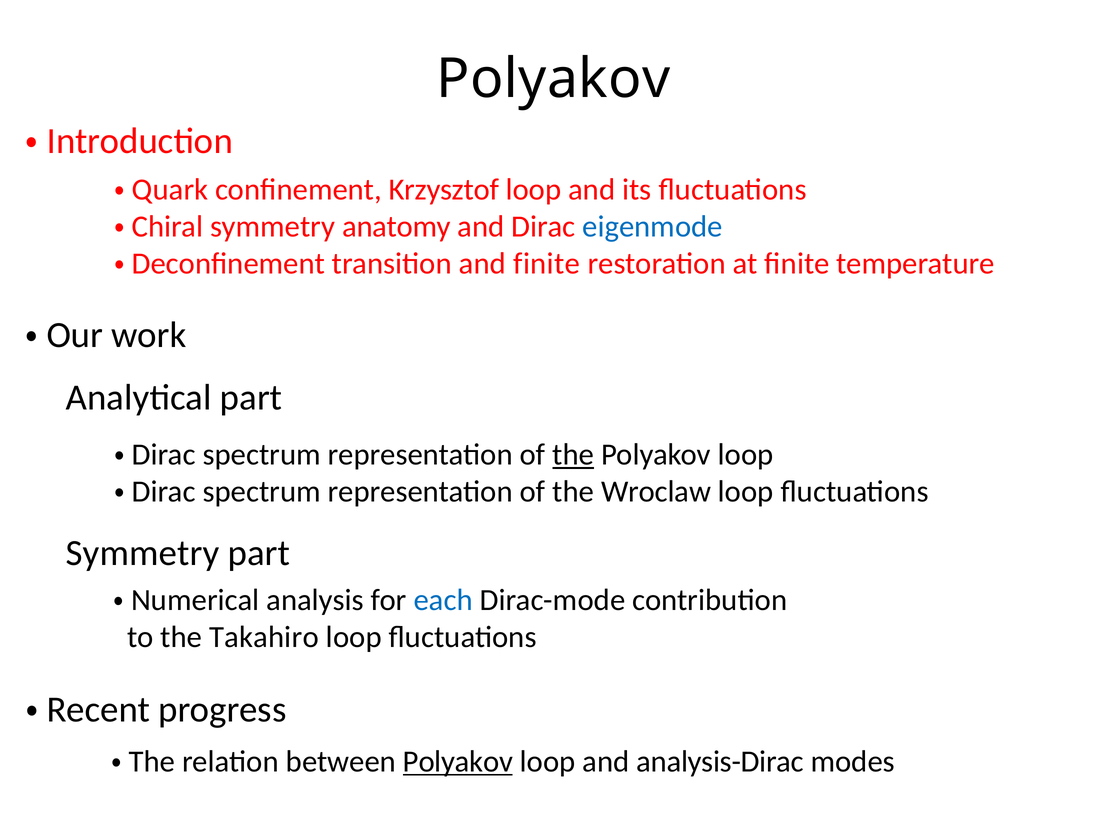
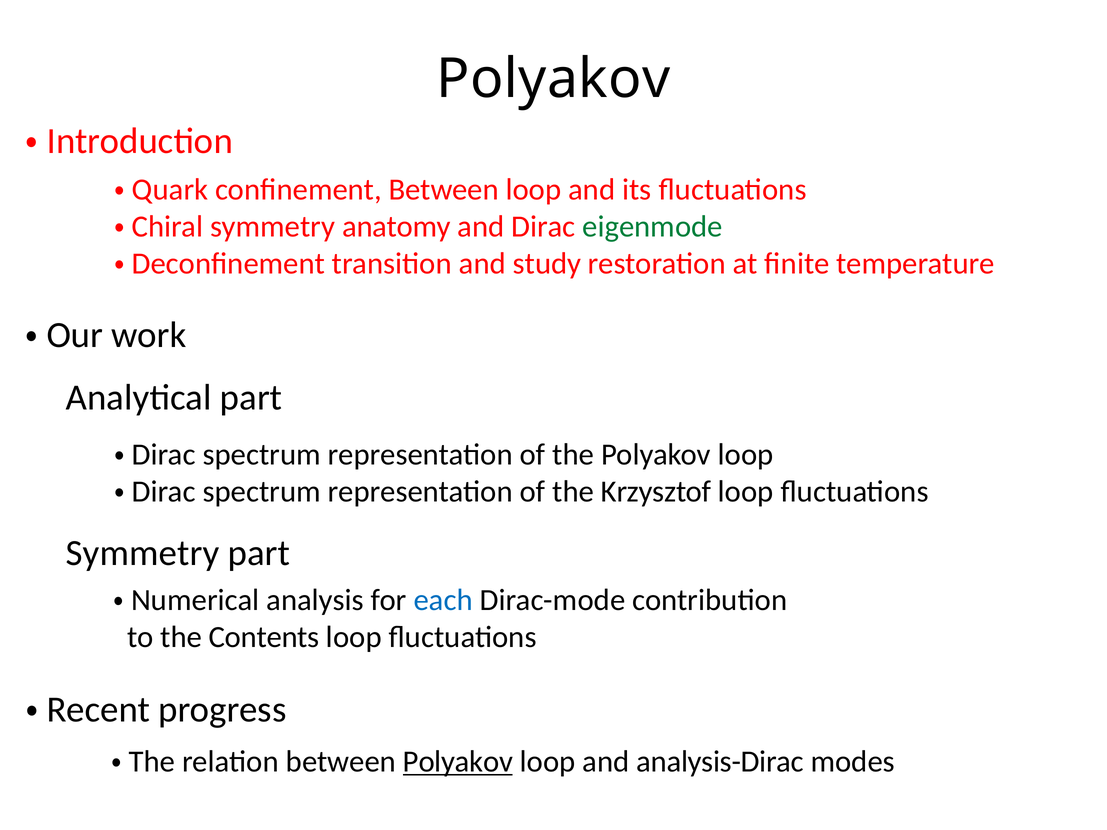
confinement Krzysztof: Krzysztof -> Between
eigenmode colour: blue -> green
and finite: finite -> study
the at (573, 455) underline: present -> none
Wroclaw: Wroclaw -> Krzysztof
Takahiro: Takahiro -> Contents
